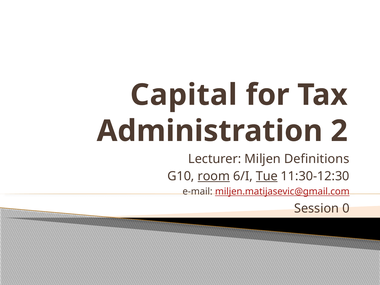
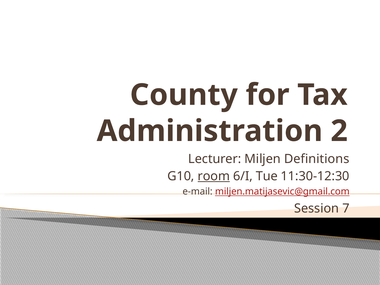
Capital: Capital -> County
Tue underline: present -> none
0: 0 -> 7
